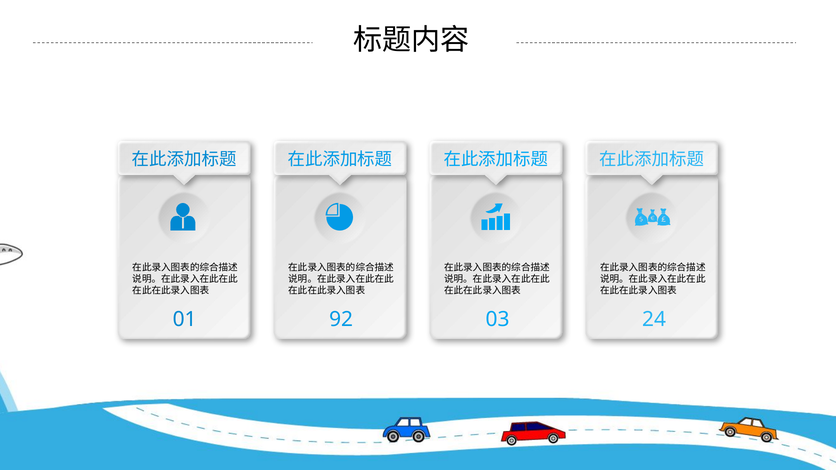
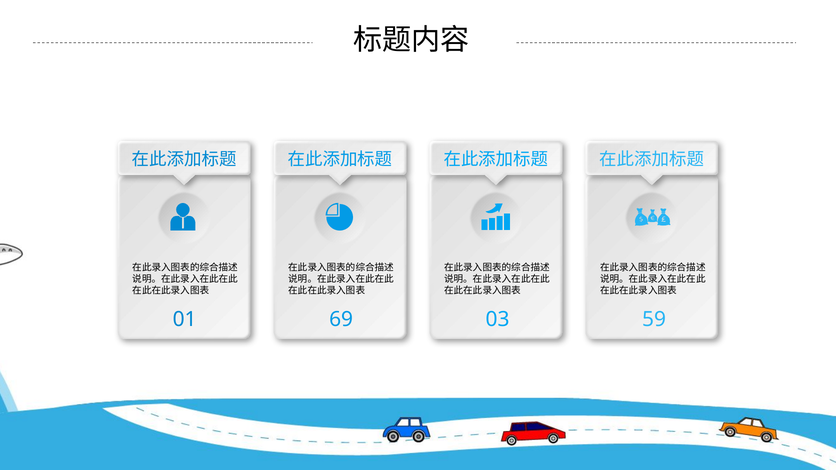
92: 92 -> 69
24: 24 -> 59
